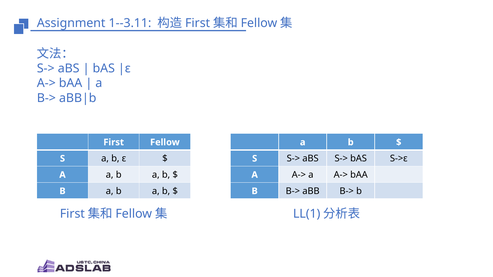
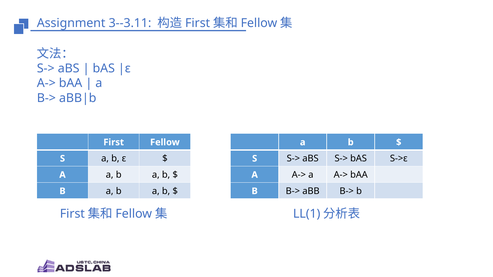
1--3.11: 1--3.11 -> 3--3.11
